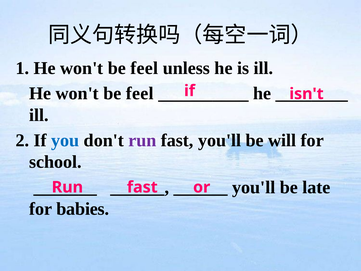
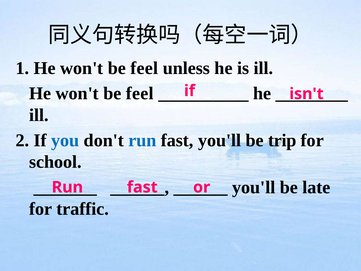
run at (142, 140) colour: purple -> blue
will: will -> trip
babies: babies -> traffic
